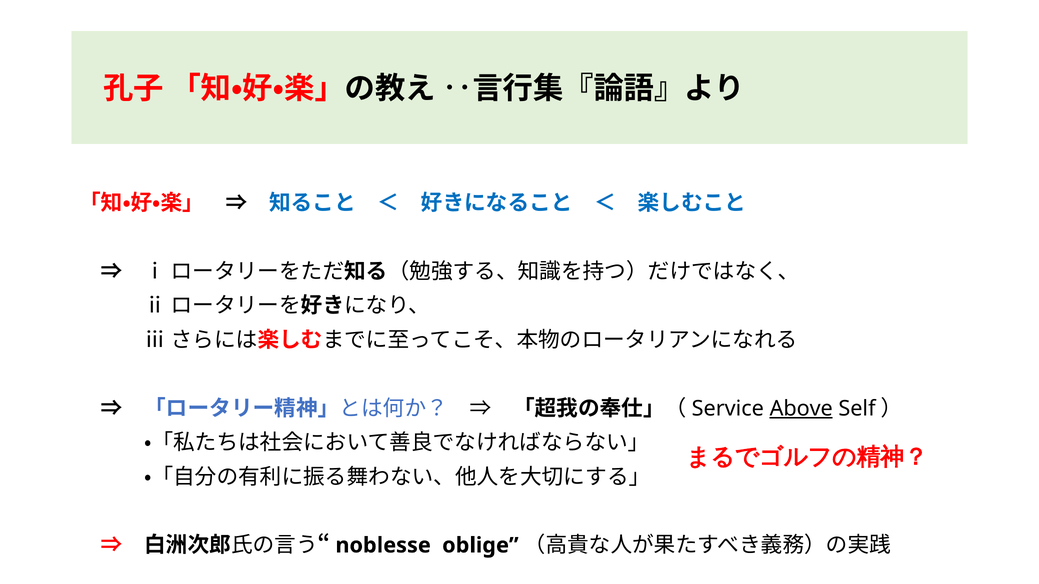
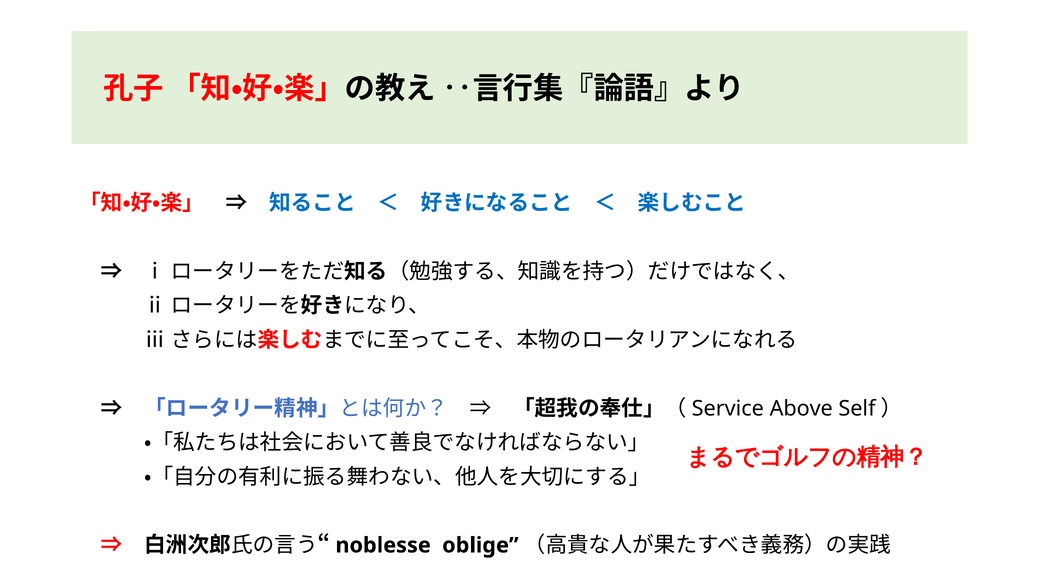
Above underline: present -> none
